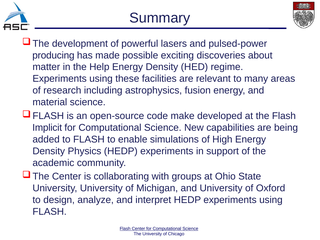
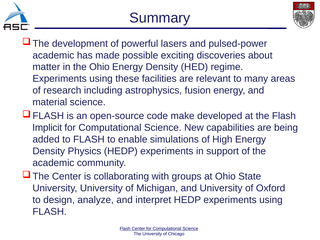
producing at (53, 55): producing -> academic
the Help: Help -> Ohio
